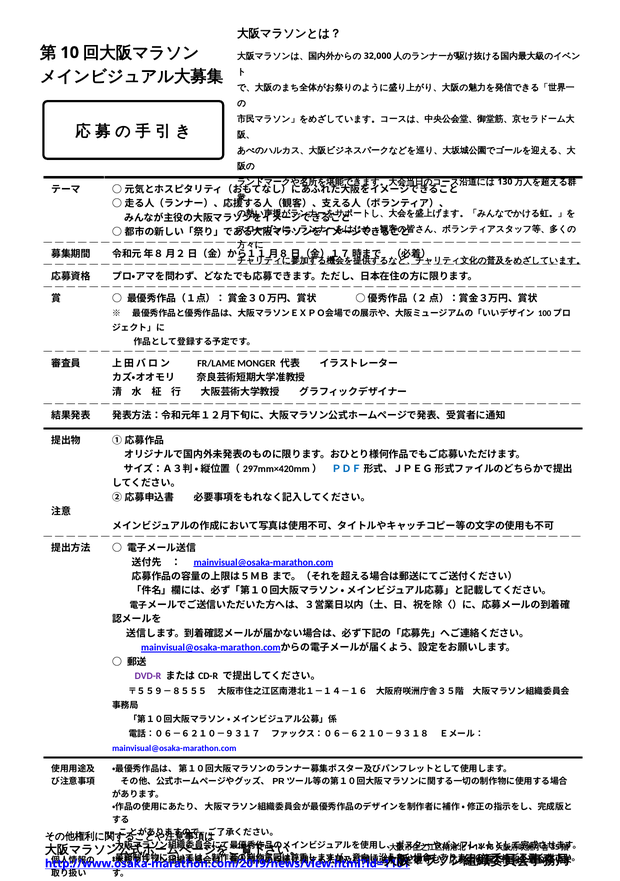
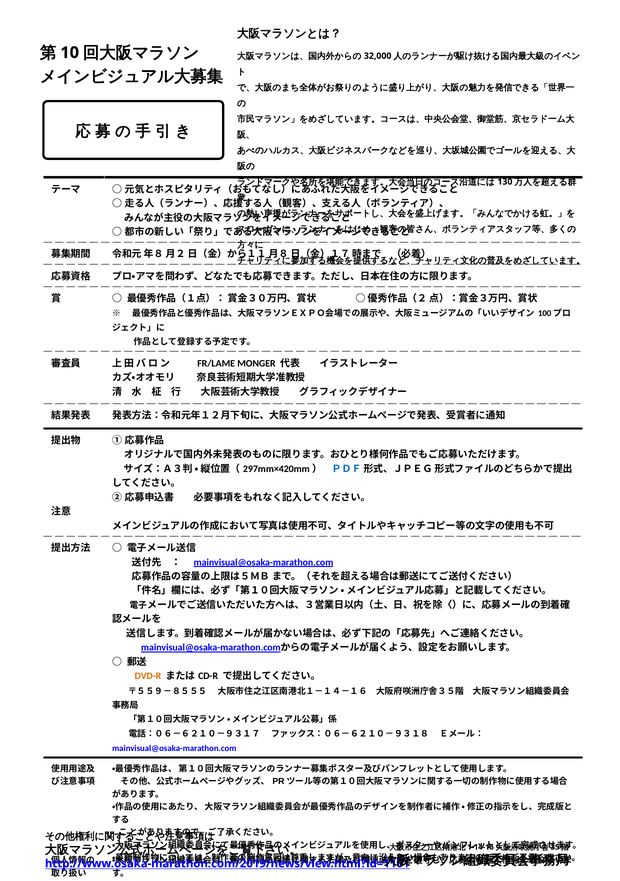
DVD-R colour: purple -> orange
